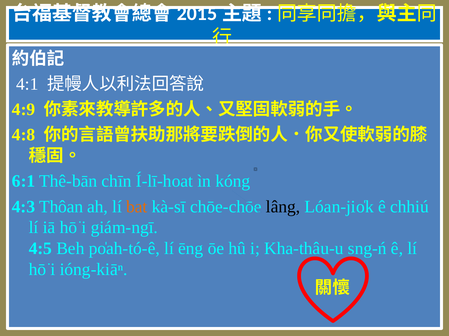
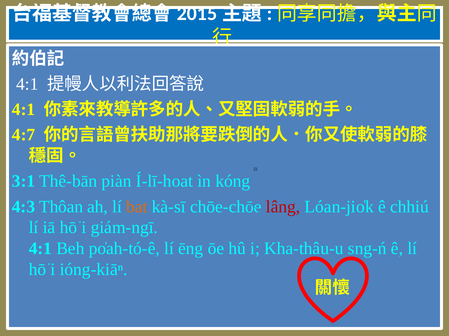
4:9 at (24, 110): 4:9 -> 4:1
4:8: 4:8 -> 4:7
6:1: 6:1 -> 3:1
chīn: chīn -> piàn
lâng colour: black -> red
4:5 at (40, 249): 4:5 -> 4:1
